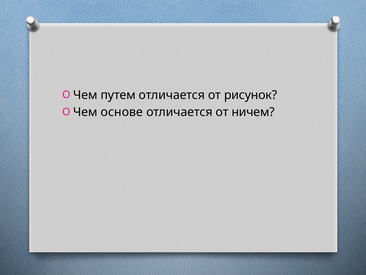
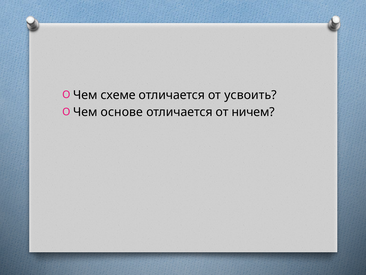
путем: путем -> схеме
рисунок: рисунок -> усвоить
